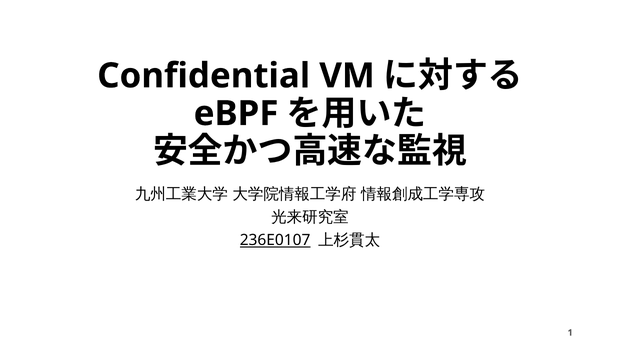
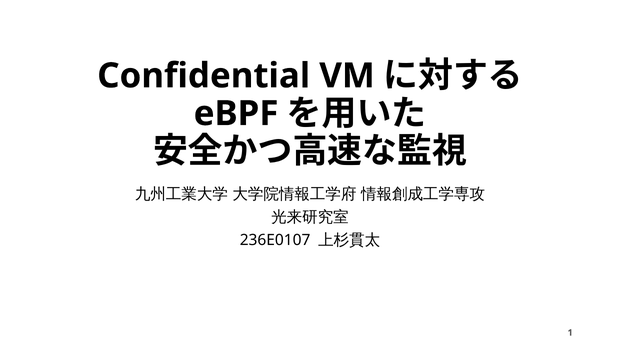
236E0107 underline: present -> none
